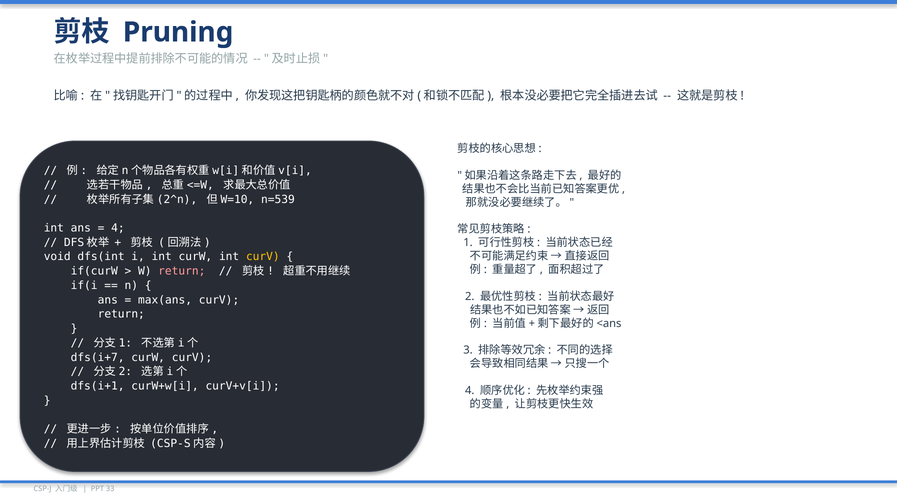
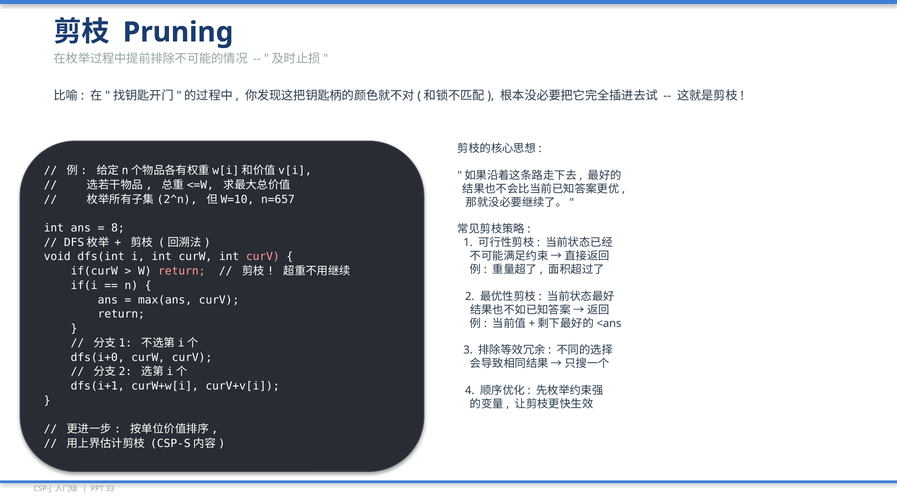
n=539: n=539 -> n=657
4 at (118, 228): 4 -> 8
curV at (263, 257) colour: yellow -> pink
dfs(i+7: dfs(i+7 -> dfs(i+0
